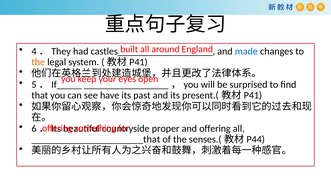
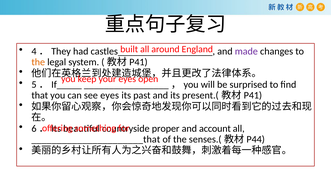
made colour: blue -> purple
see have: have -> eyes
and offering: offering -> account
